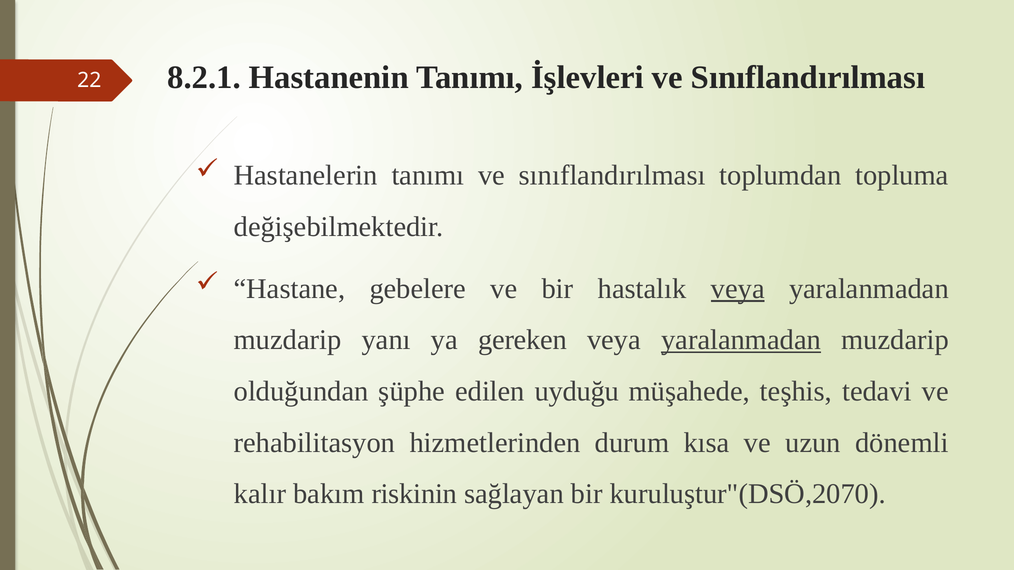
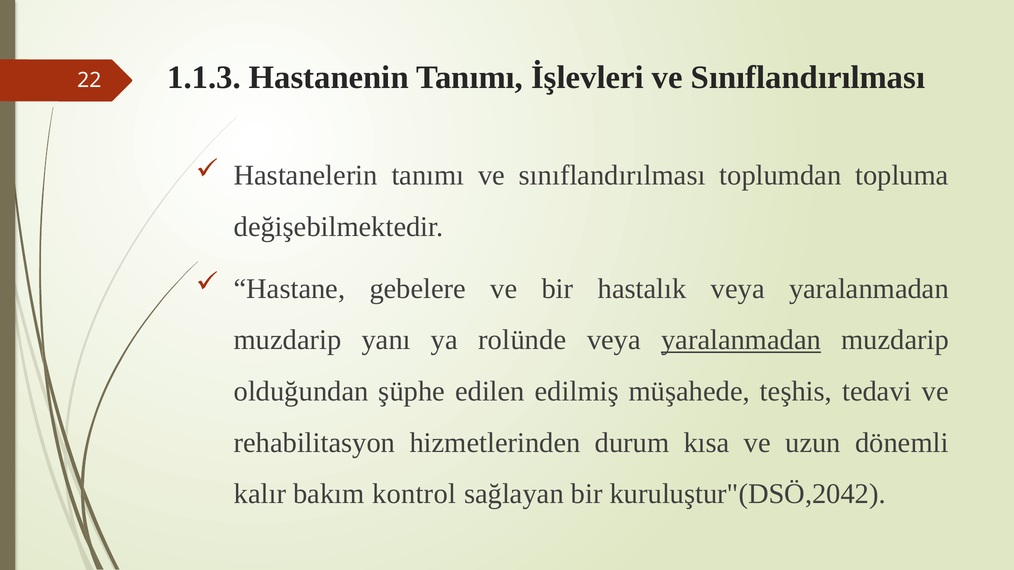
8.2.1: 8.2.1 -> 1.1.3
veya at (738, 289) underline: present -> none
gereken: gereken -> rolünde
uyduğu: uyduğu -> edilmiş
riskinin: riskinin -> kontrol
kuruluştur"(DSÖ,2070: kuruluştur"(DSÖ,2070 -> kuruluştur"(DSÖ,2042
